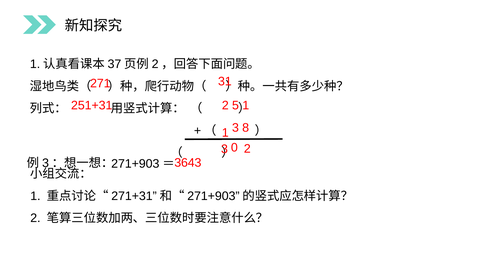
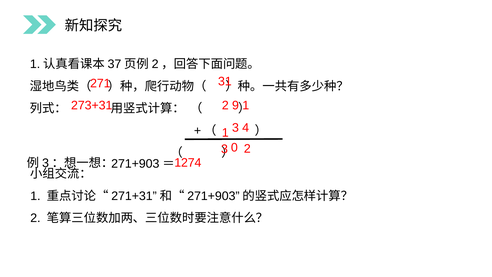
251+31: 251+31 -> 273+31
5: 5 -> 9
8: 8 -> 4
3643: 3643 -> 1274
